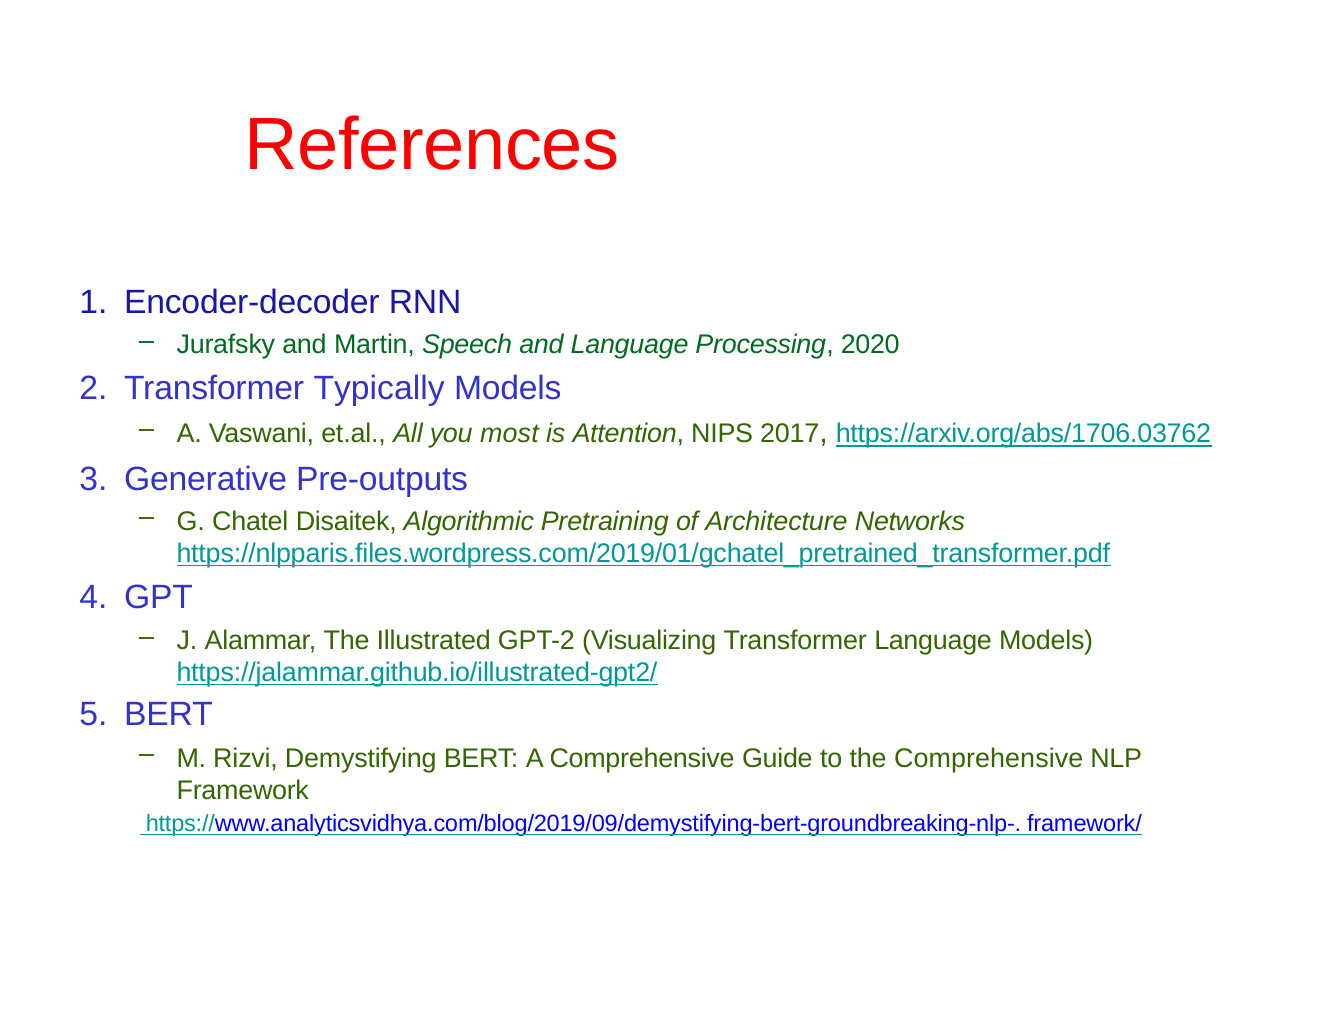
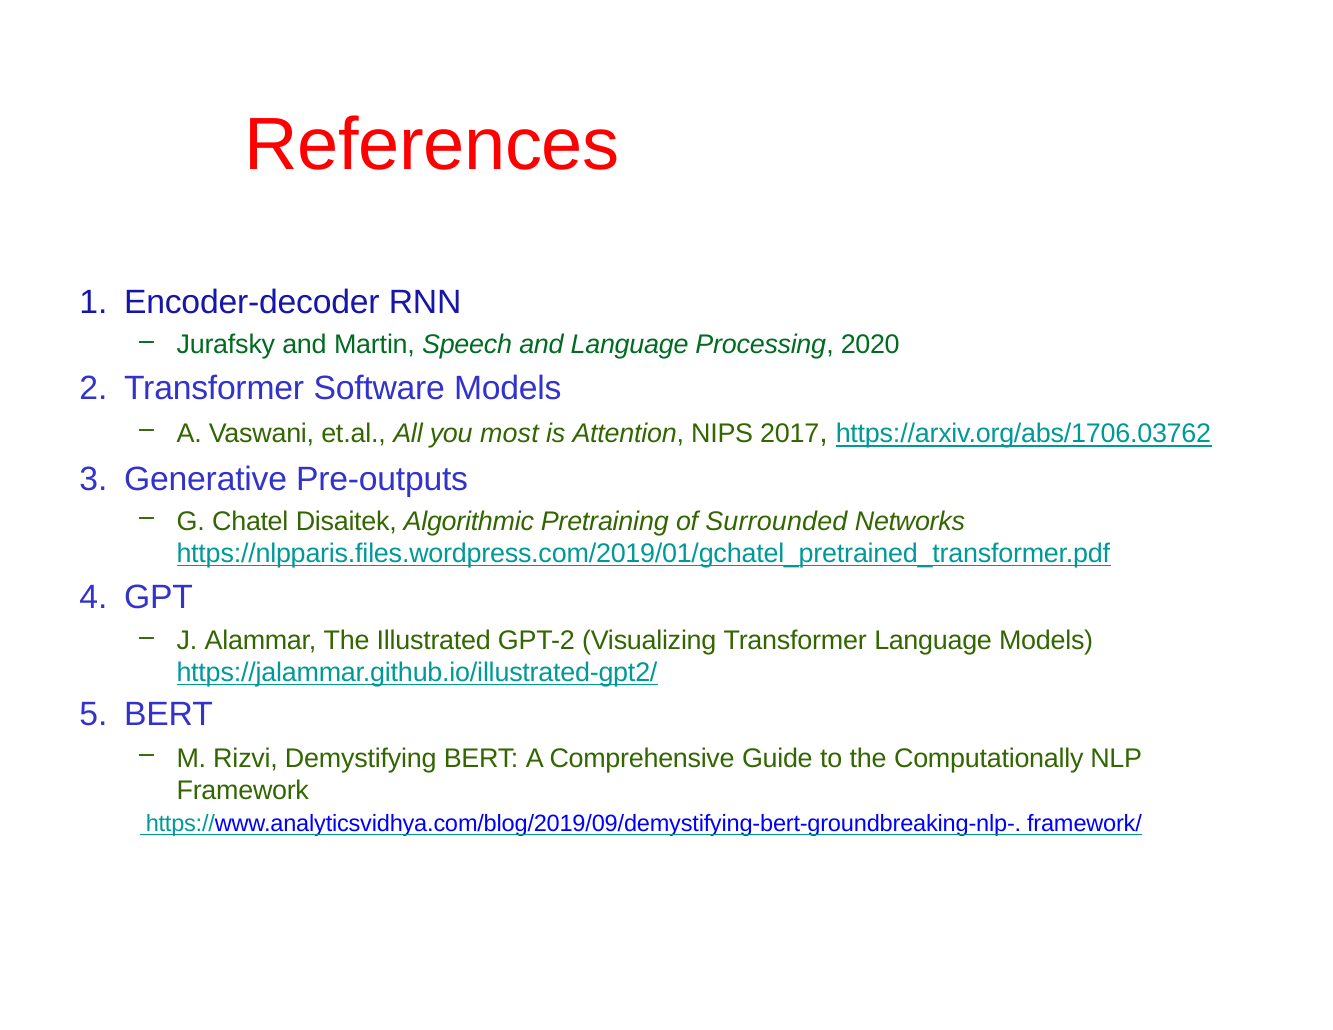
Typically: Typically -> Software
Architecture: Architecture -> Surrounded
the Comprehensive: Comprehensive -> Computationally
